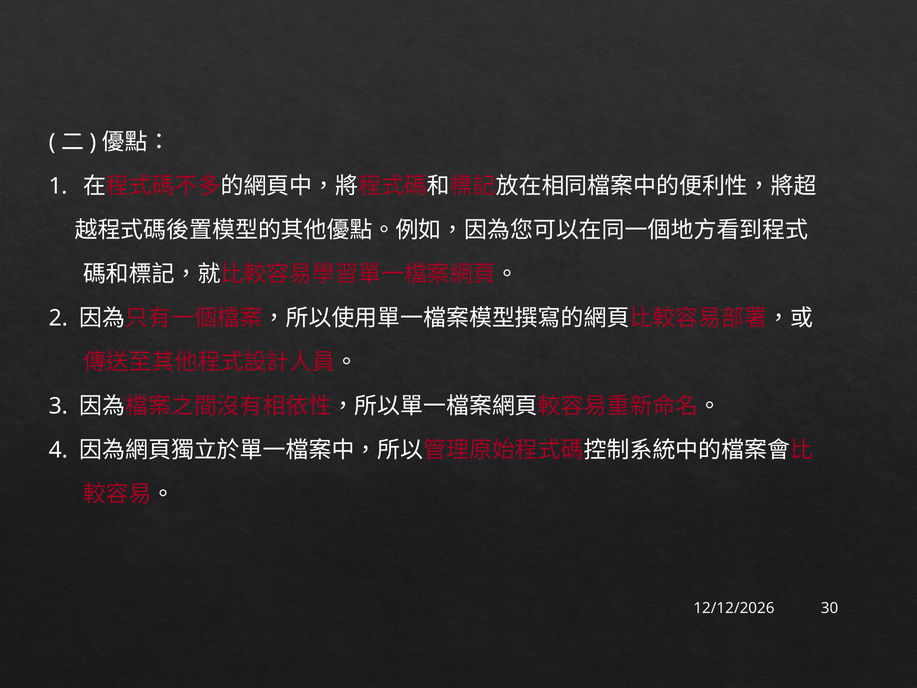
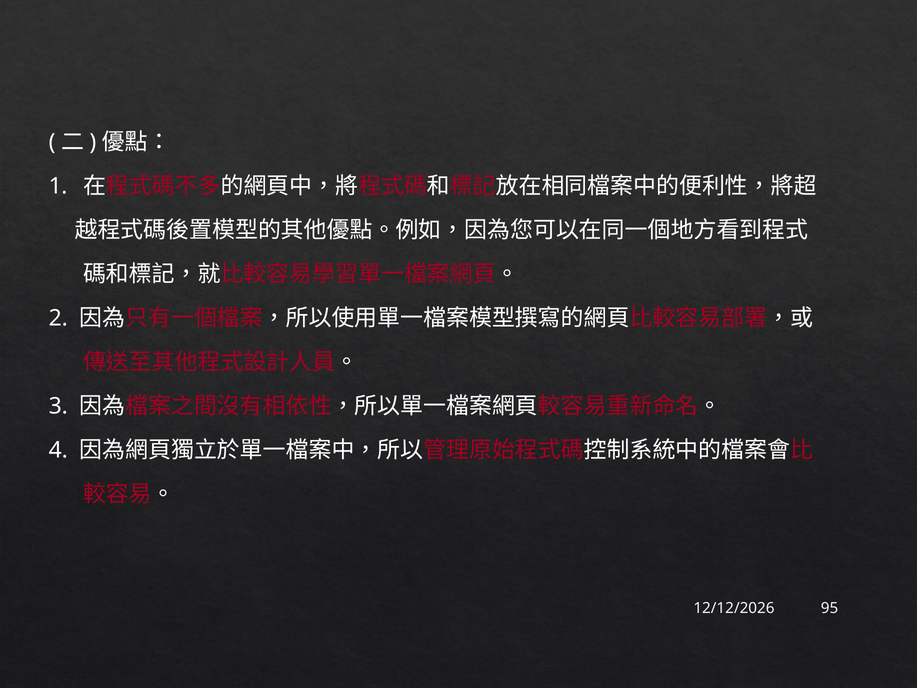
30: 30 -> 95
